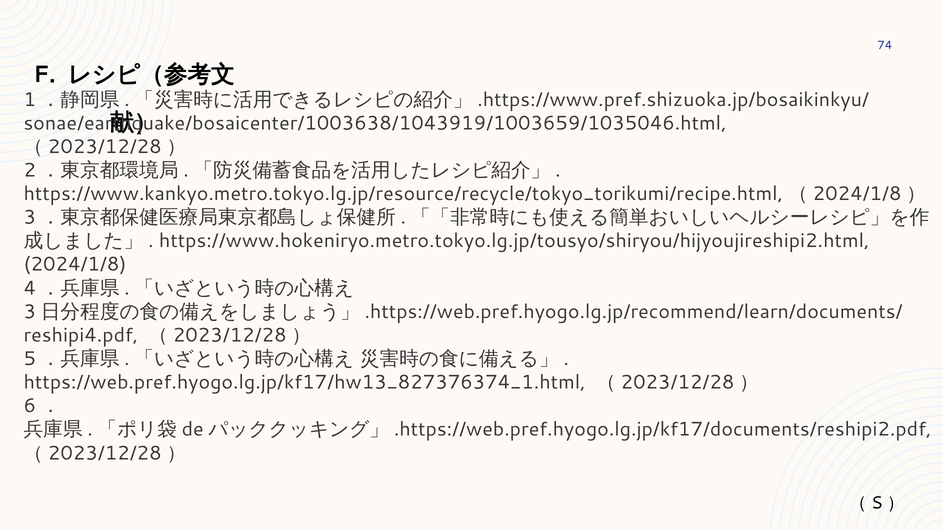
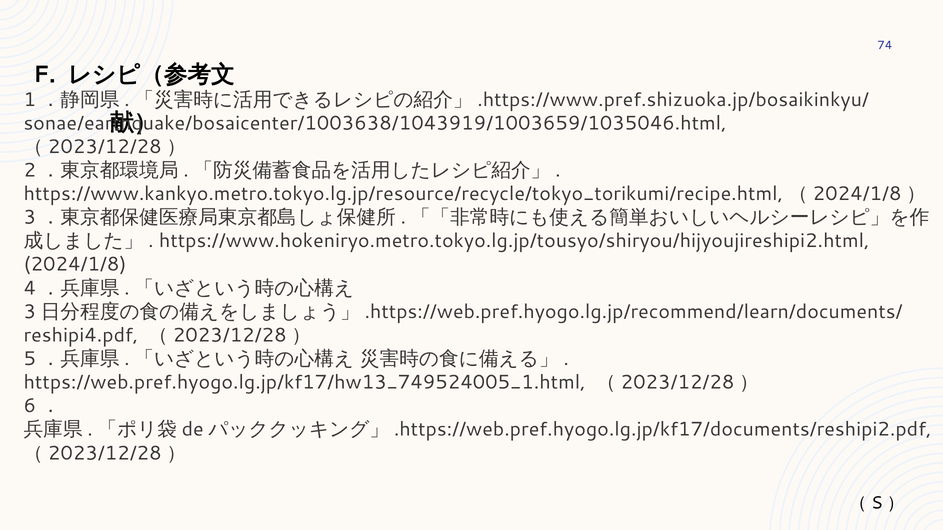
https://web.pref.hyogo.lg.jp/kf17/hw13_827376374_1.html: https://web.pref.hyogo.lg.jp/kf17/hw13_827376374_1.html -> https://web.pref.hyogo.lg.jp/kf17/hw13_749524005_1.html
